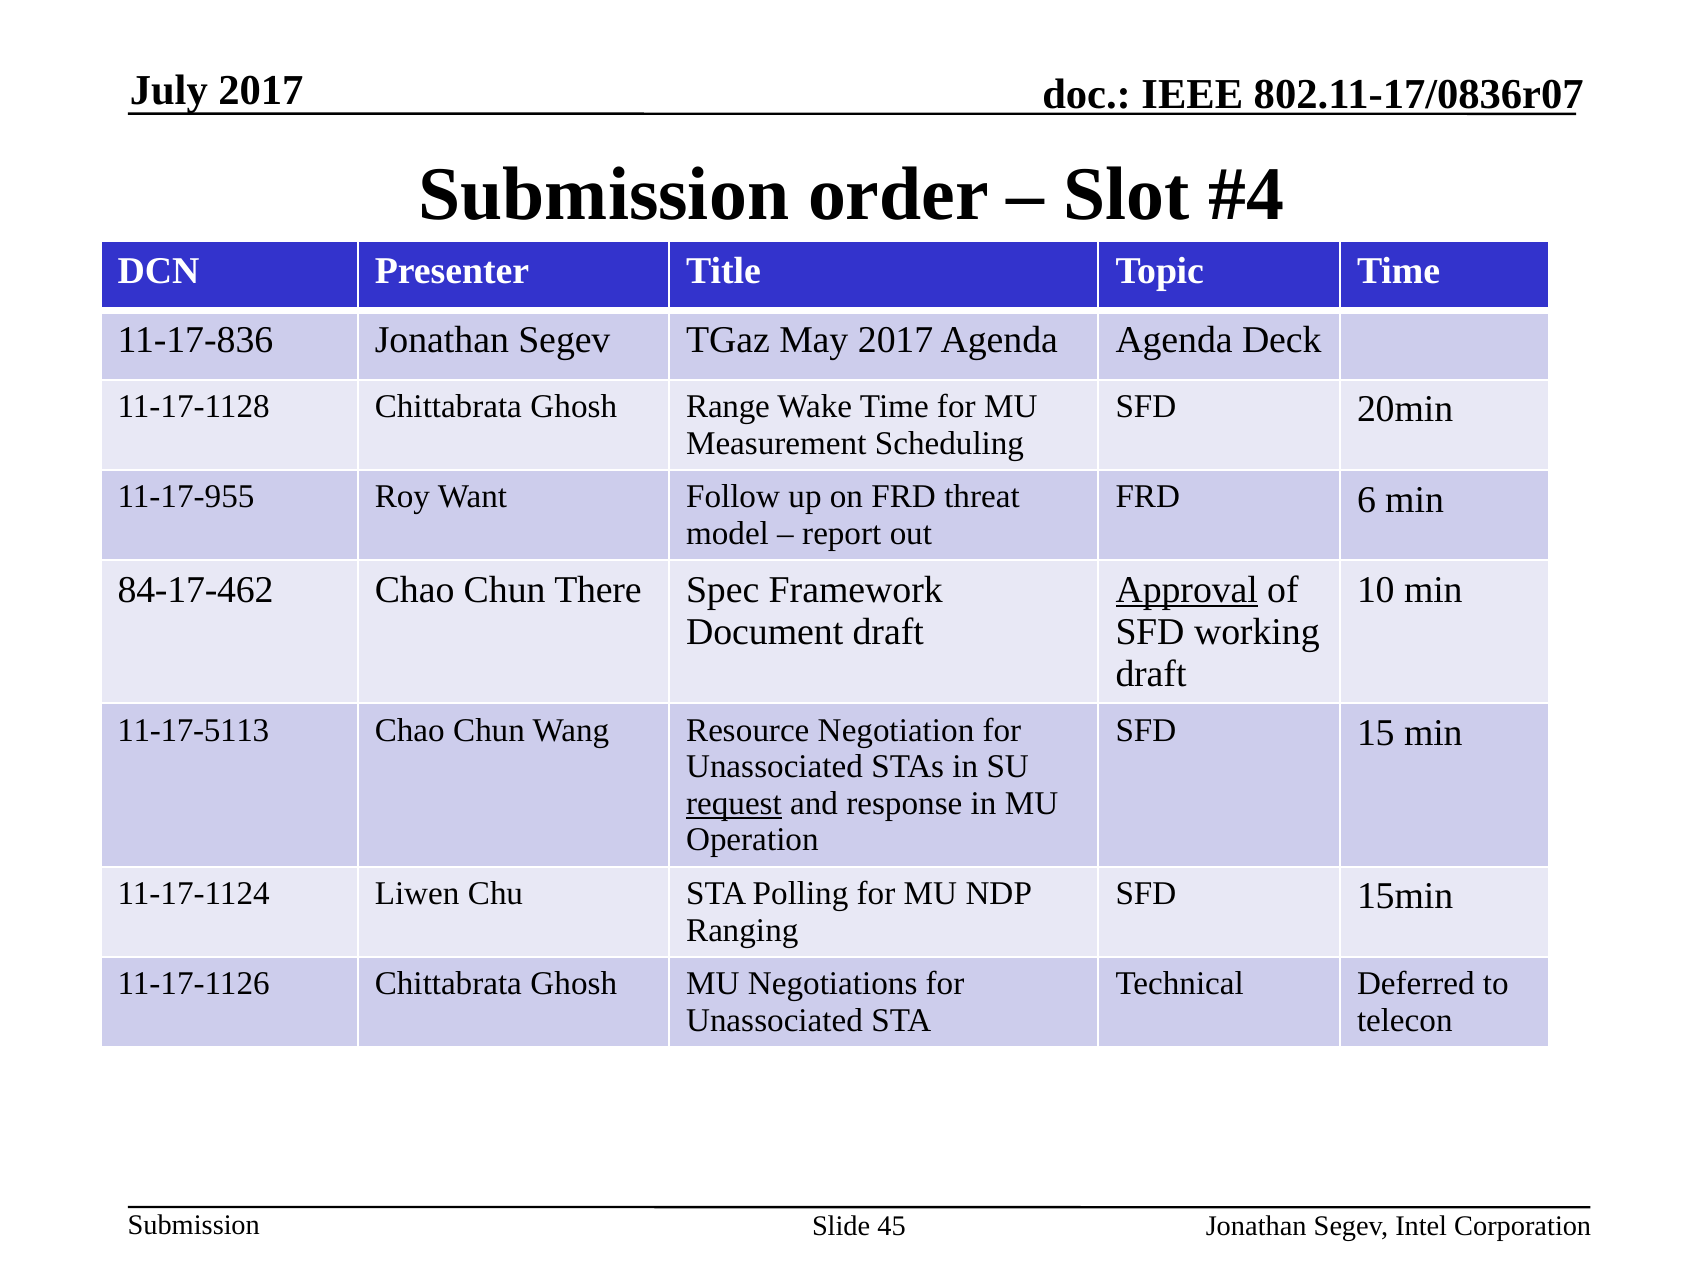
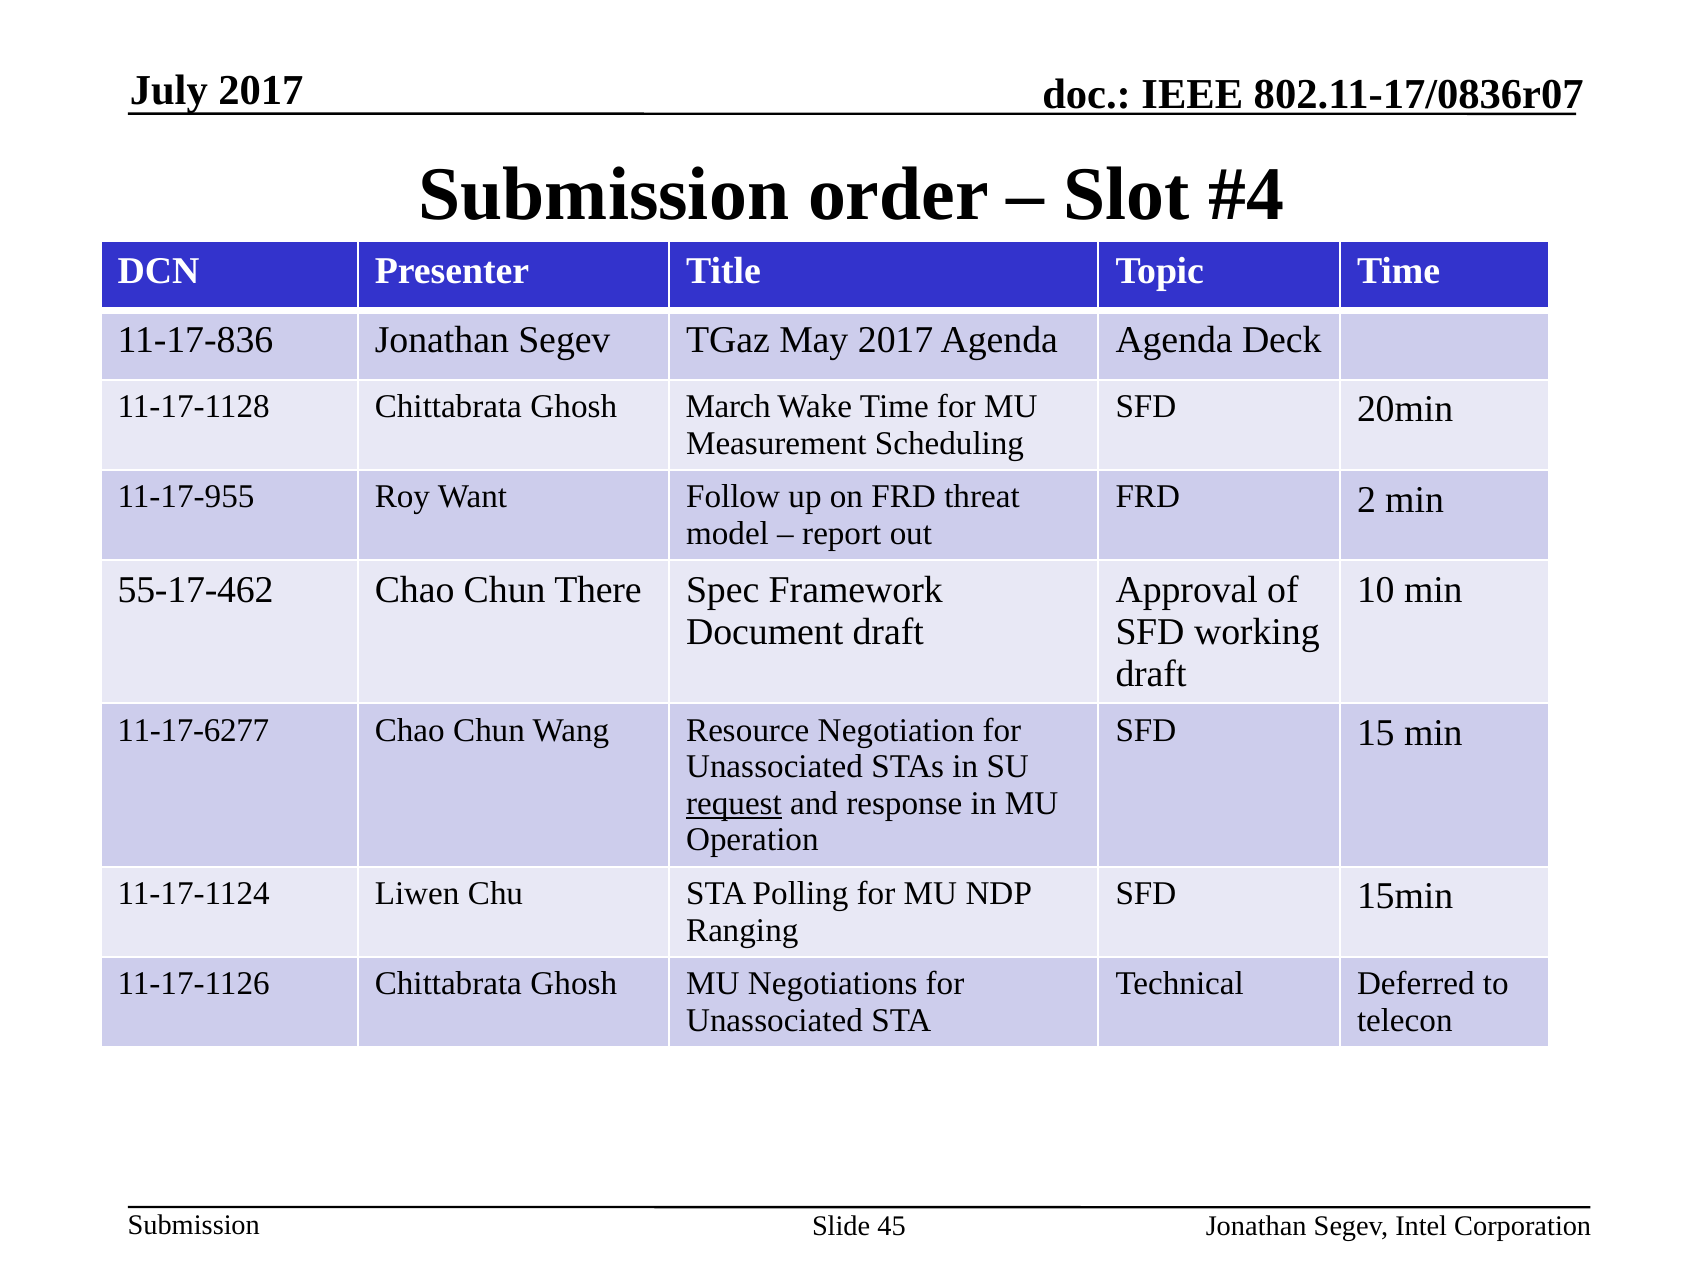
Range: Range -> March
6: 6 -> 2
84-17-462: 84-17-462 -> 55-17-462
Approval underline: present -> none
11-17-5113: 11-17-5113 -> 11-17-6277
